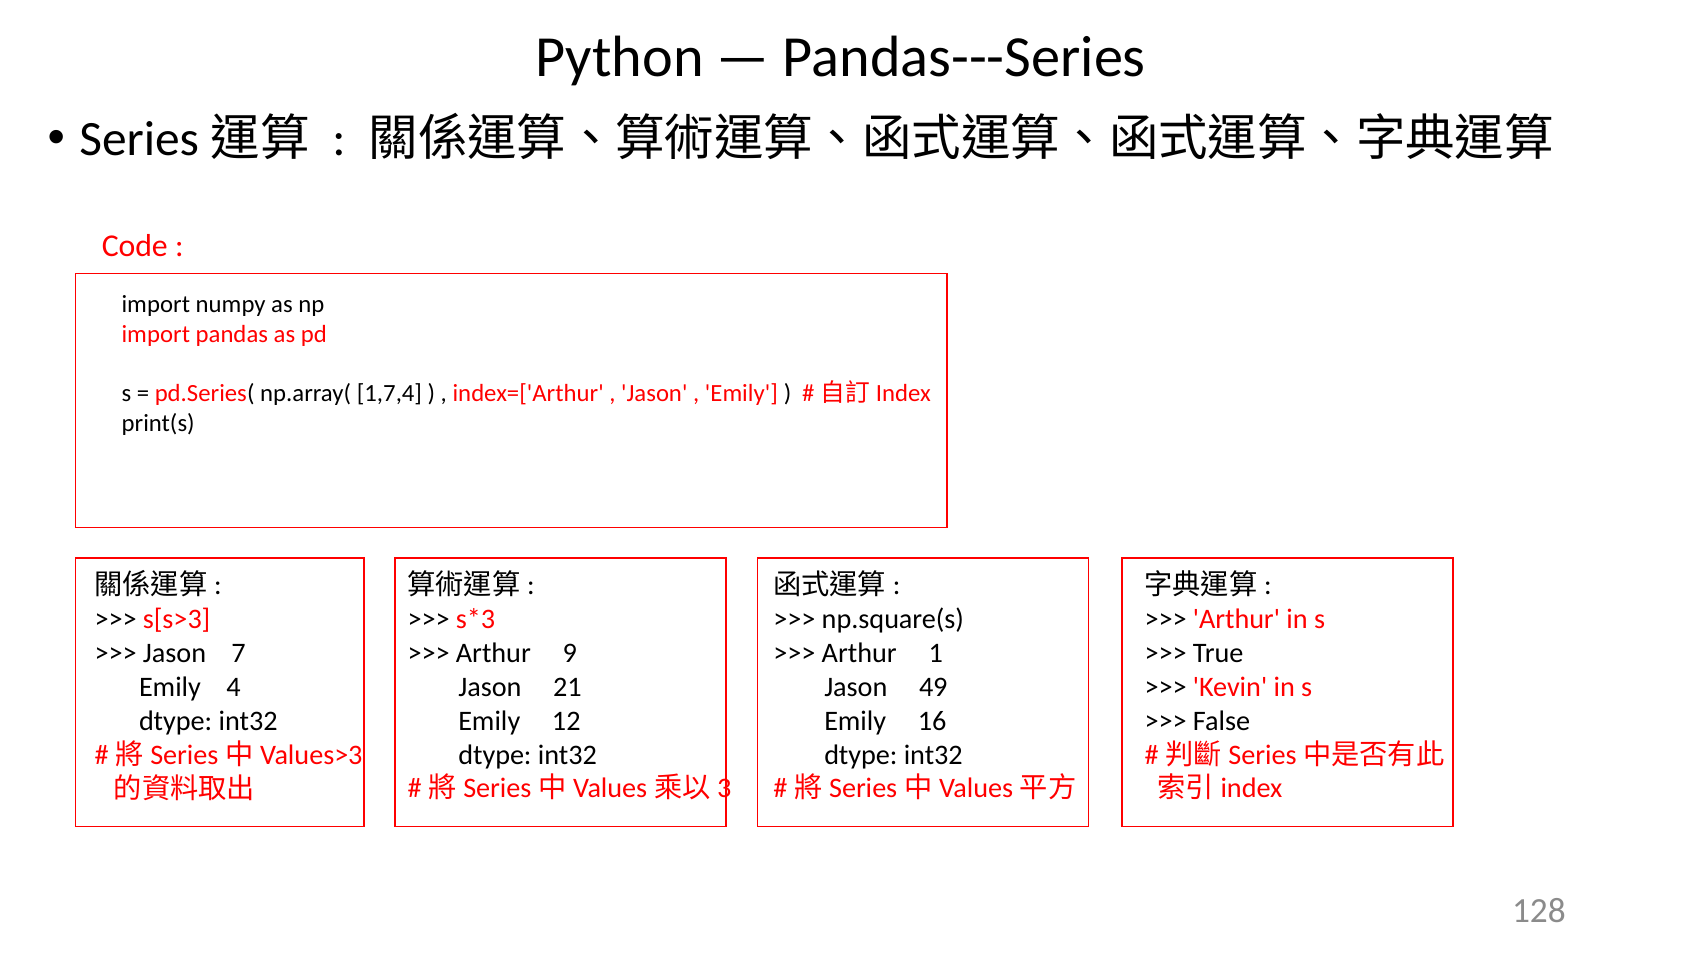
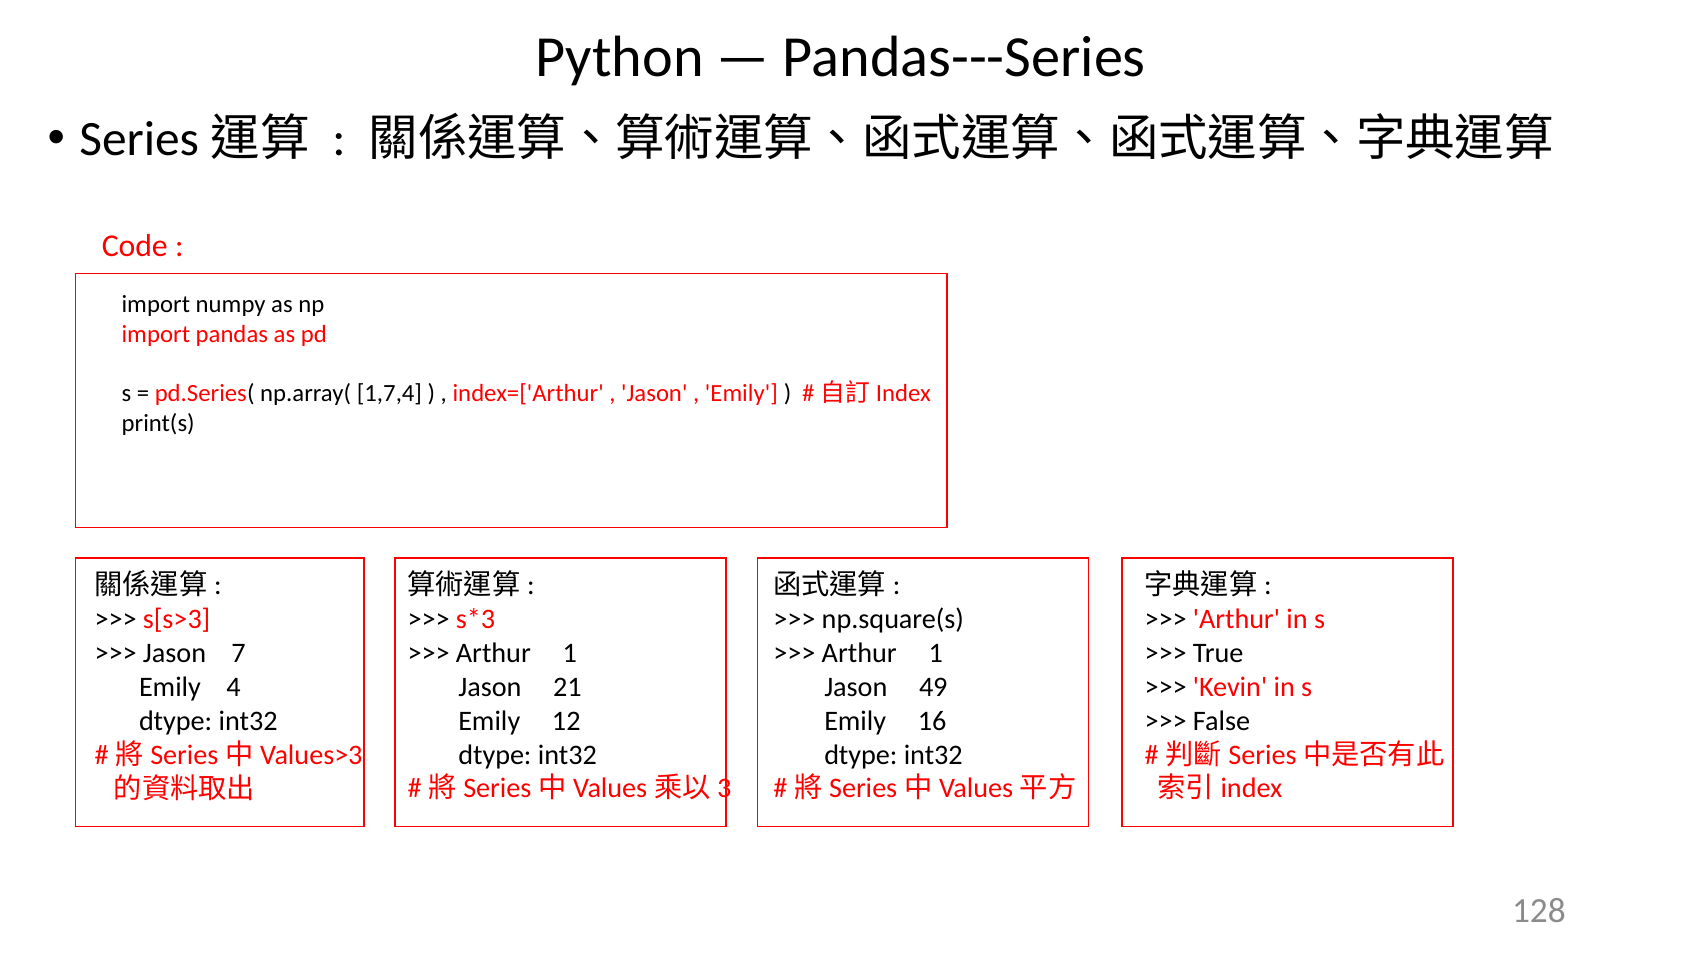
9 at (570, 653): 9 -> 1
